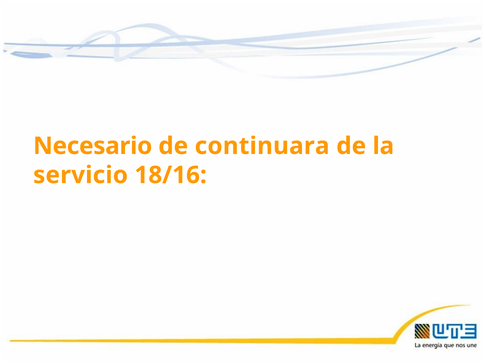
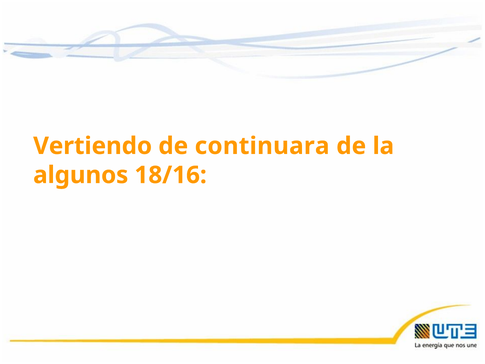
Necesario: Necesario -> Vertiendo
servicio: servicio -> algunos
